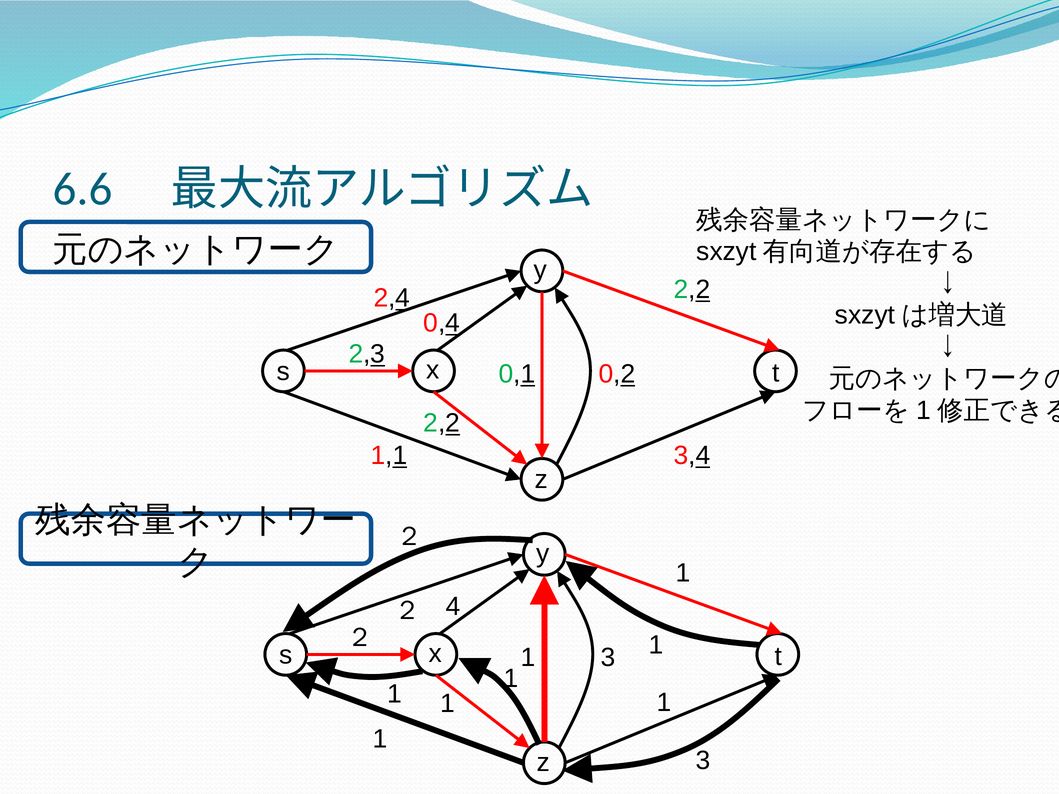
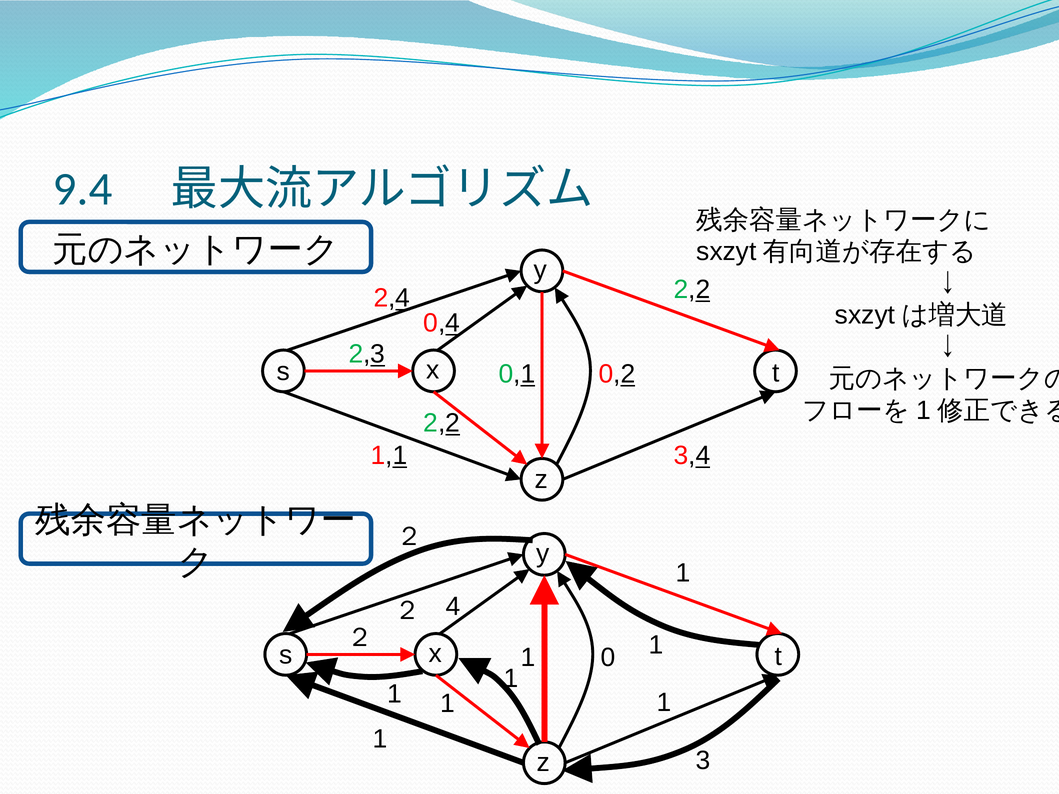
6.6: 6.6 -> 9.4
3 at (608, 658): 3 -> 0
